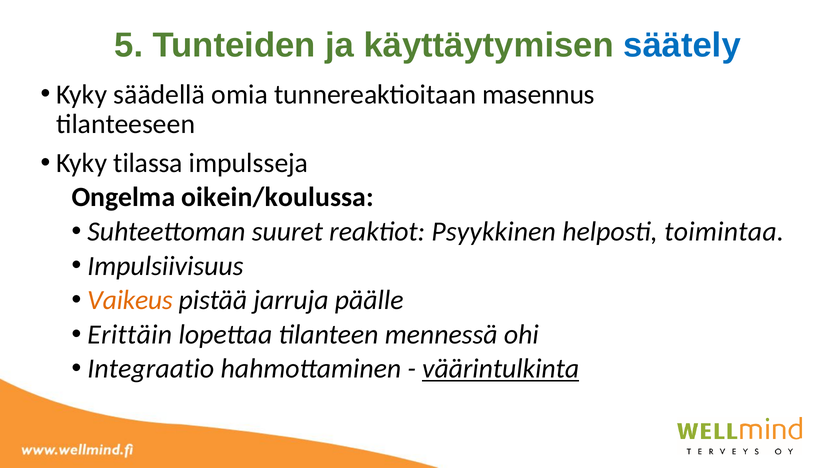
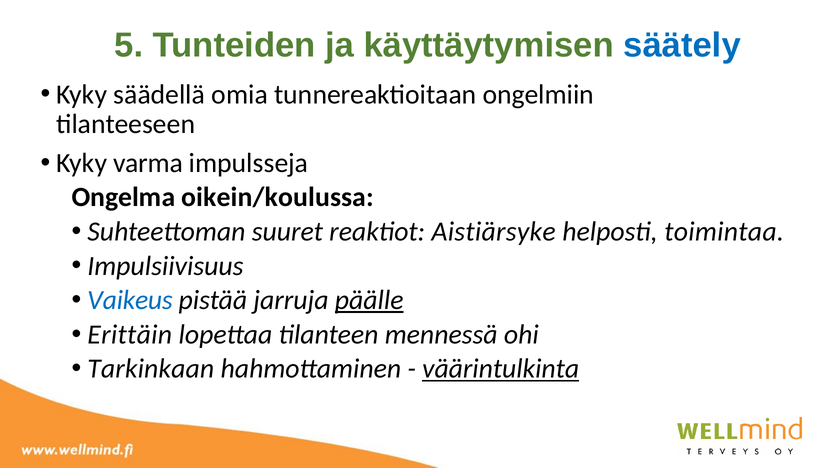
masennus: masennus -> ongelmiin
tilassa: tilassa -> varma
Psyykkinen: Psyykkinen -> Aistiärsyke
Vaikeus colour: orange -> blue
päälle underline: none -> present
Integraatio: Integraatio -> Tarkinkaan
